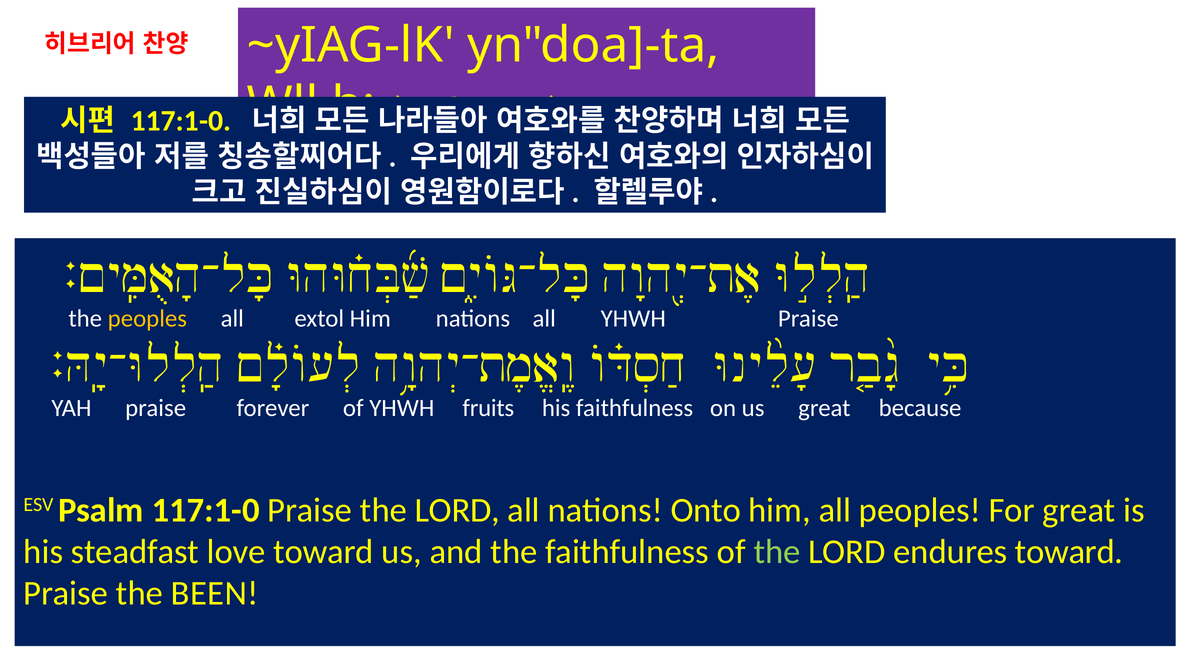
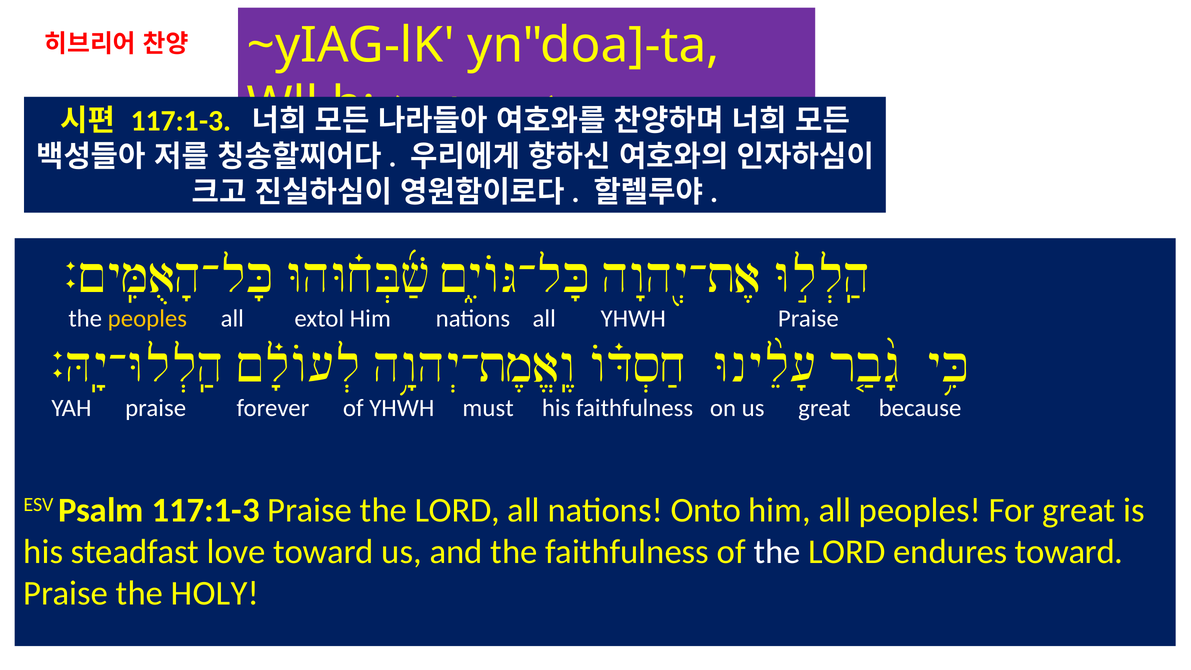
117:1-0 at (181, 121): 117:1-0 -> 117:1-3
fruits: fruits -> must
Psalm 117:1-0: 117:1-0 -> 117:1-3
the at (777, 552) colour: light green -> white
BEEN: BEEN -> HOLY
